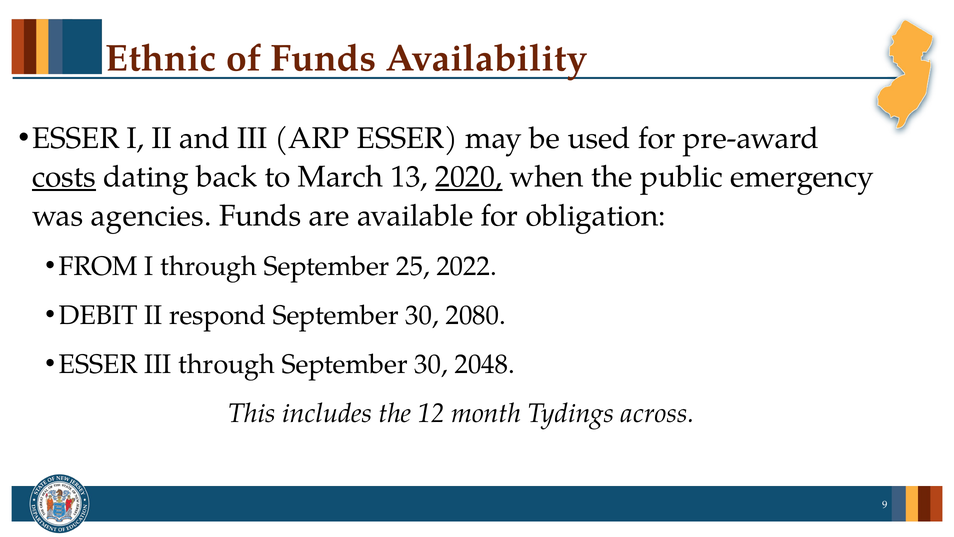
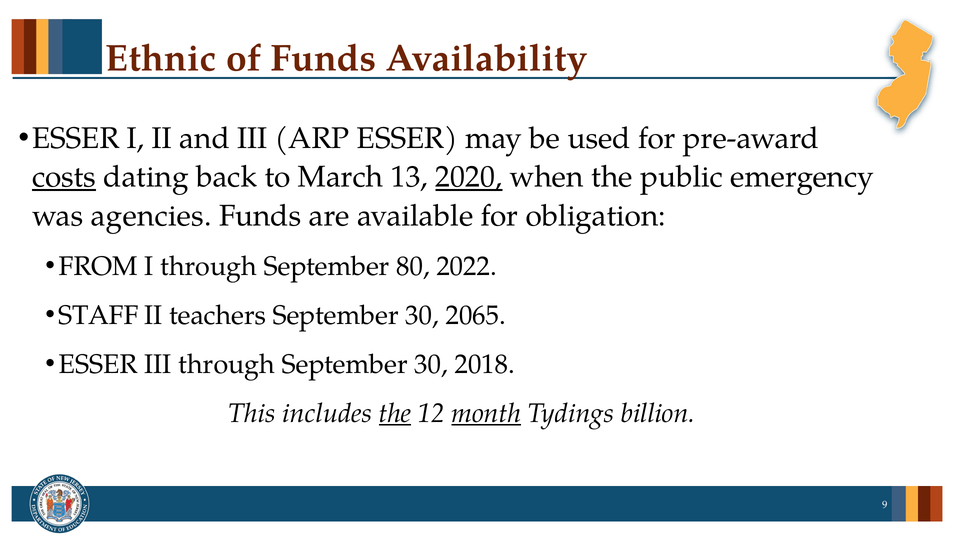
25: 25 -> 80
DEBIT: DEBIT -> STAFF
respond: respond -> teachers
2080: 2080 -> 2065
2048: 2048 -> 2018
the at (395, 413) underline: none -> present
month underline: none -> present
across: across -> billion
